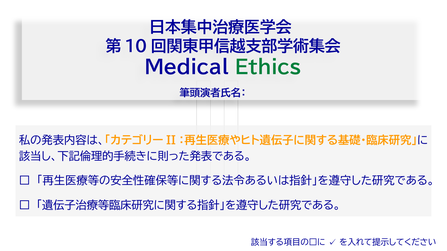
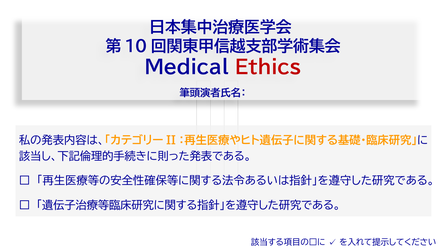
Ethics colour: green -> red
